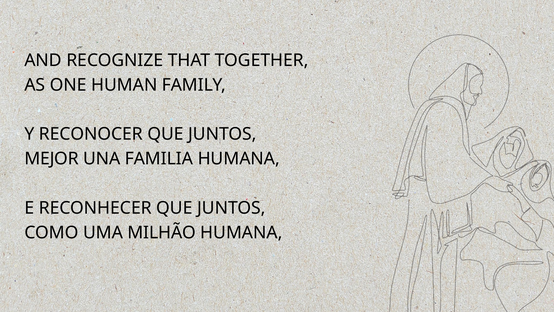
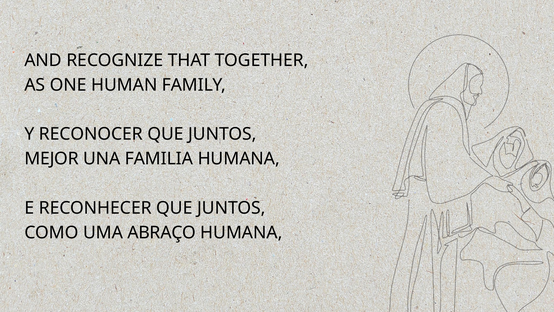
MILHÃO: MILHÃO -> ABRAÇO
